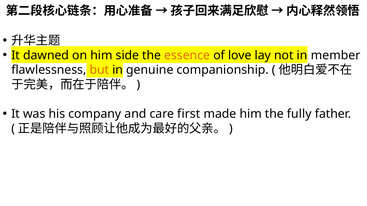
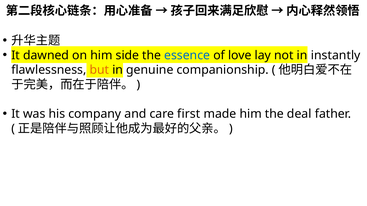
essence colour: orange -> blue
member: member -> instantly
fully: fully -> deal
